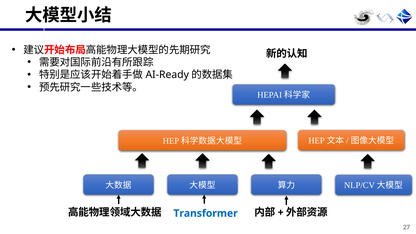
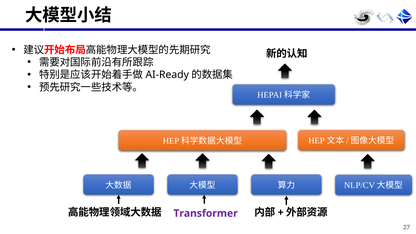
Transformer colour: blue -> purple
